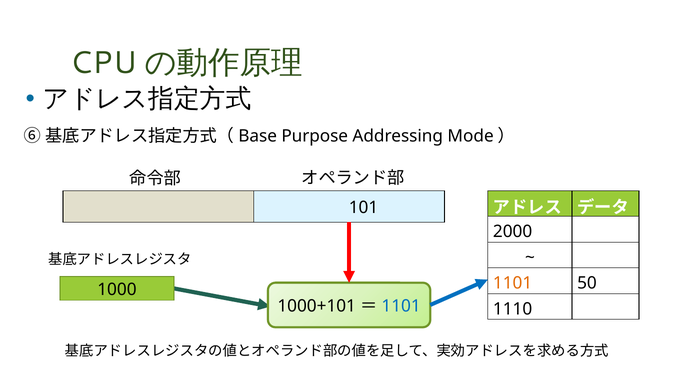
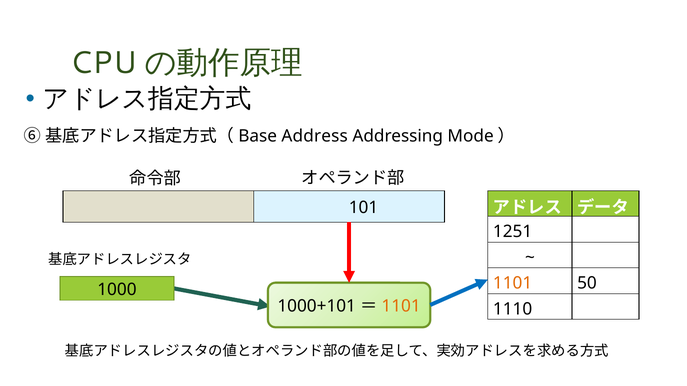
Purpose: Purpose -> Address
2000: 2000 -> 1251
1101 at (401, 307) colour: blue -> orange
